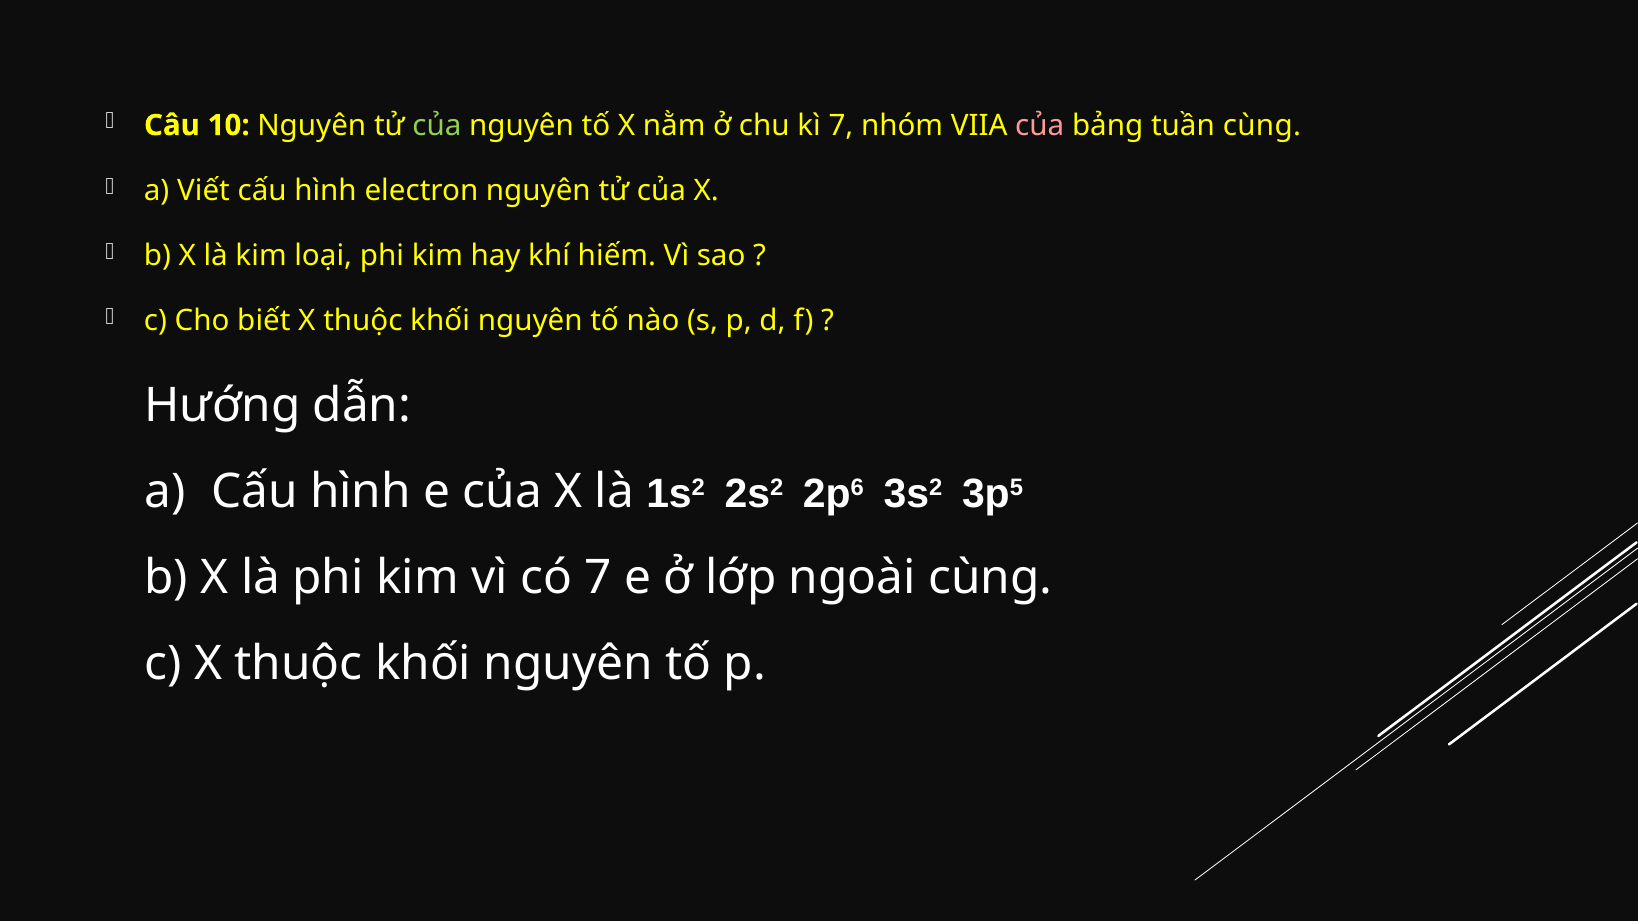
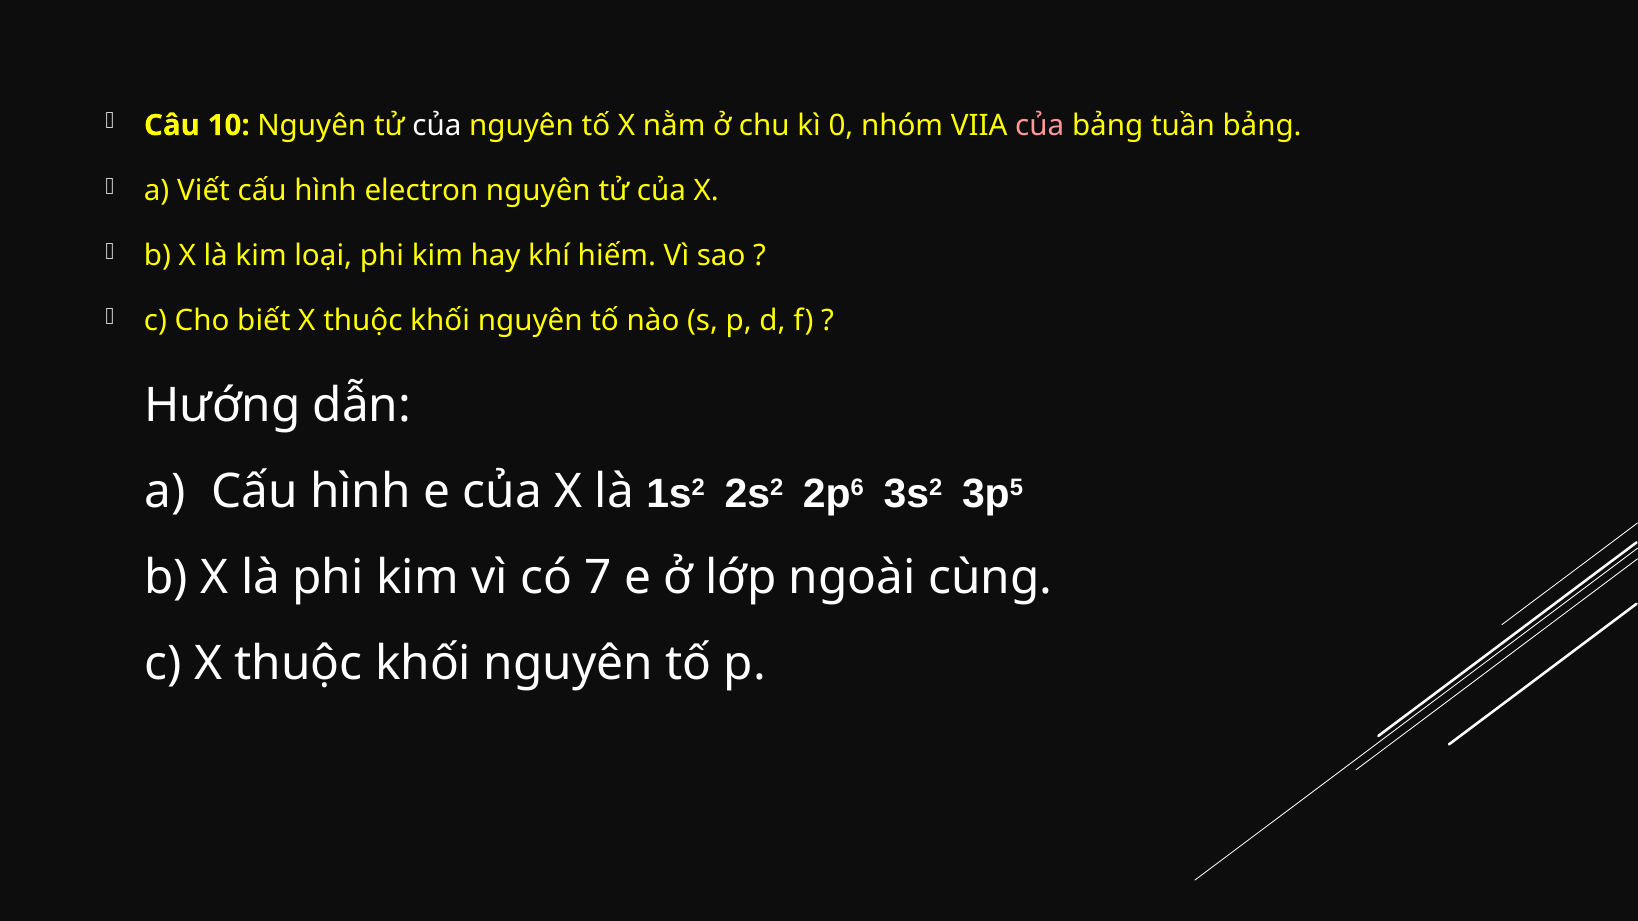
của at (437, 125) colour: light green -> white
kì 7: 7 -> 0
tuần cùng: cùng -> bảng
